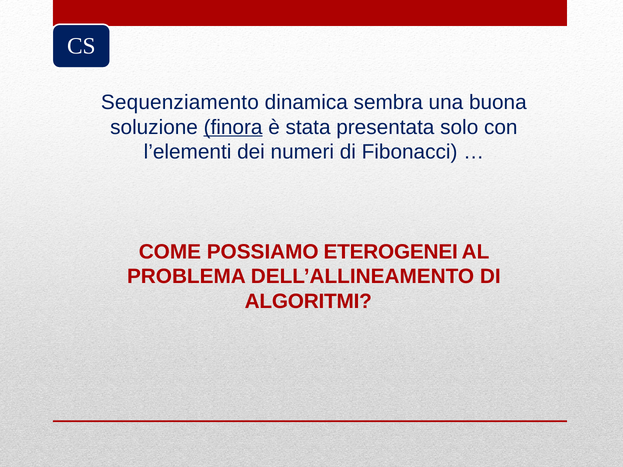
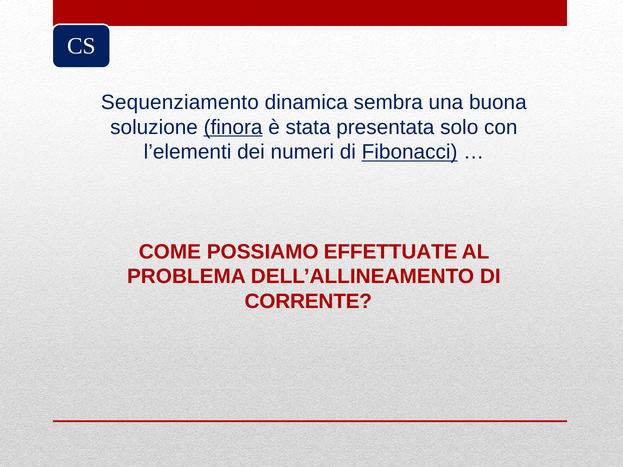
Fibonacci underline: none -> present
ETEROGENEI: ETEROGENEI -> EFFETTUATE
ALGORITMI: ALGORITMI -> CORRENTE
